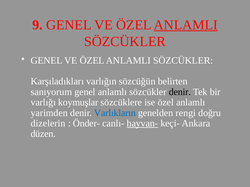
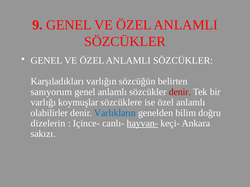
ANLAMLI at (186, 25) underline: present -> none
denir at (180, 92) colour: black -> red
yarimden: yarimden -> olabilirler
rengi: rengi -> bilim
Önder-: Önder- -> Içince-
düzen: düzen -> sakızı
